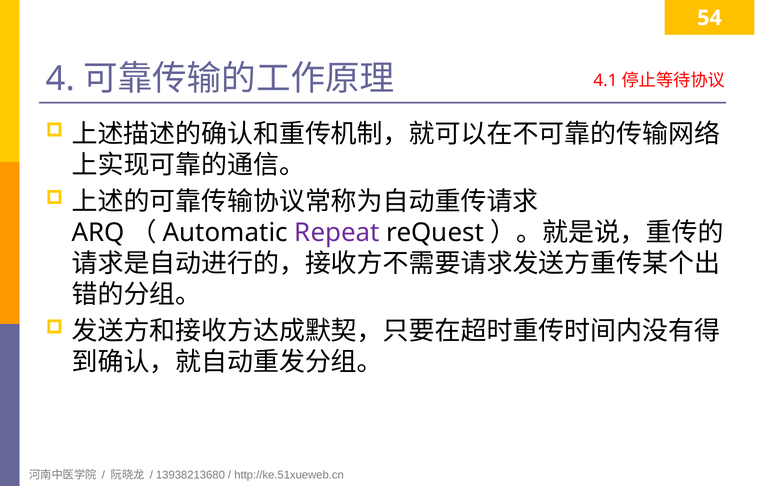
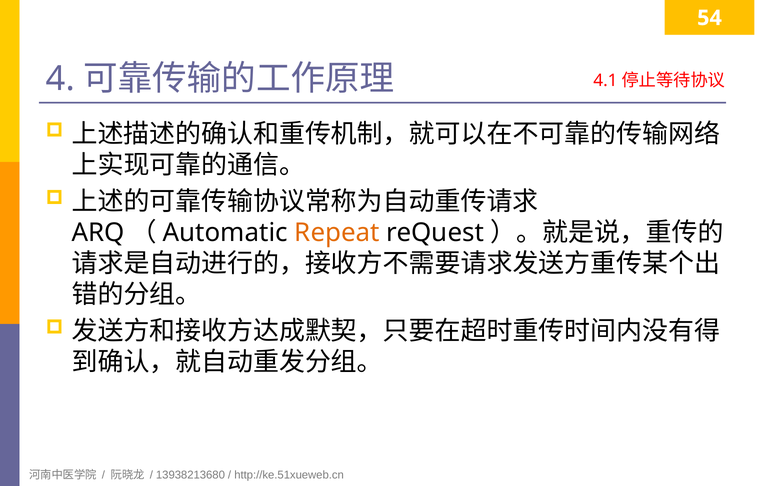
Repeat colour: purple -> orange
